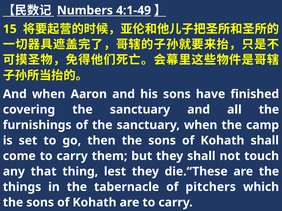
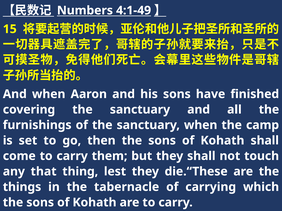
pitchers: pitchers -> carrying
